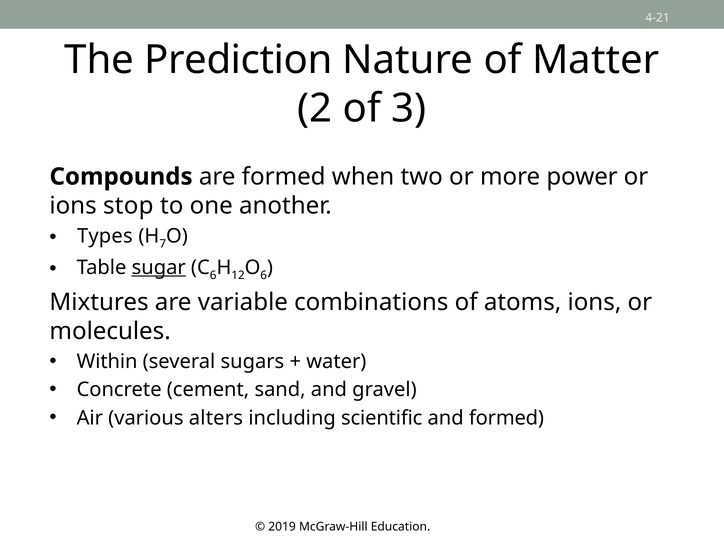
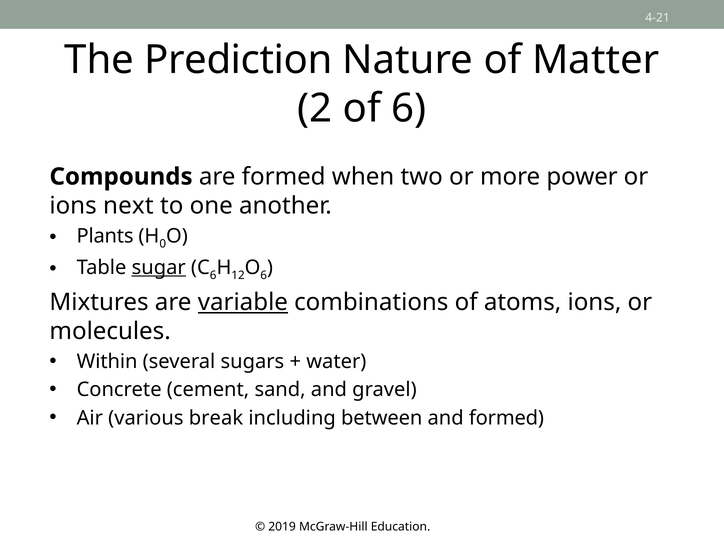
of 3: 3 -> 6
stop: stop -> next
Types: Types -> Plants
7: 7 -> 0
variable underline: none -> present
alters: alters -> break
scientific: scientific -> between
